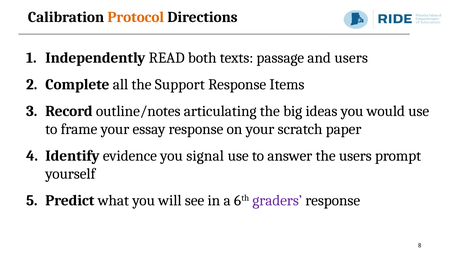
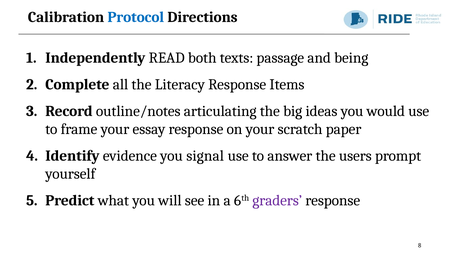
Protocol colour: orange -> blue
and users: users -> being
Support: Support -> Literacy
